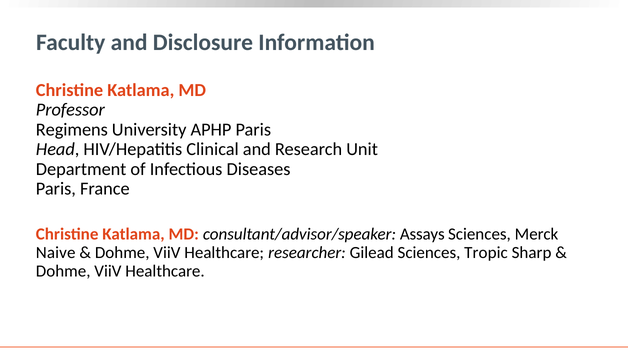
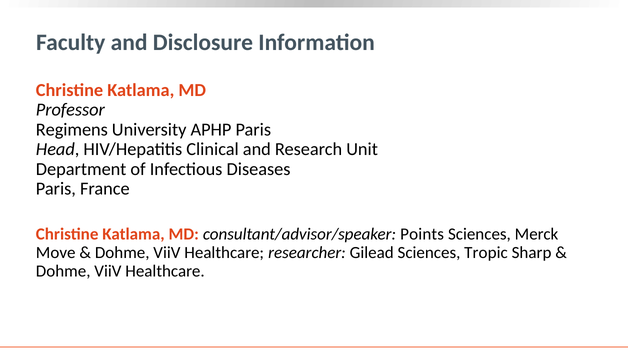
Assays: Assays -> Points
Naive: Naive -> Move
